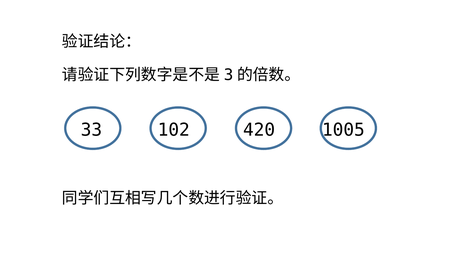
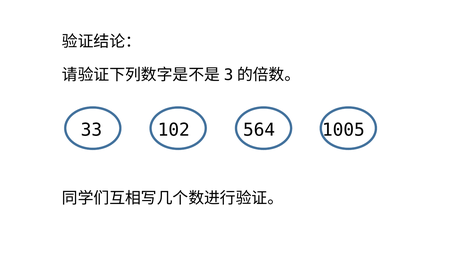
420: 420 -> 564
